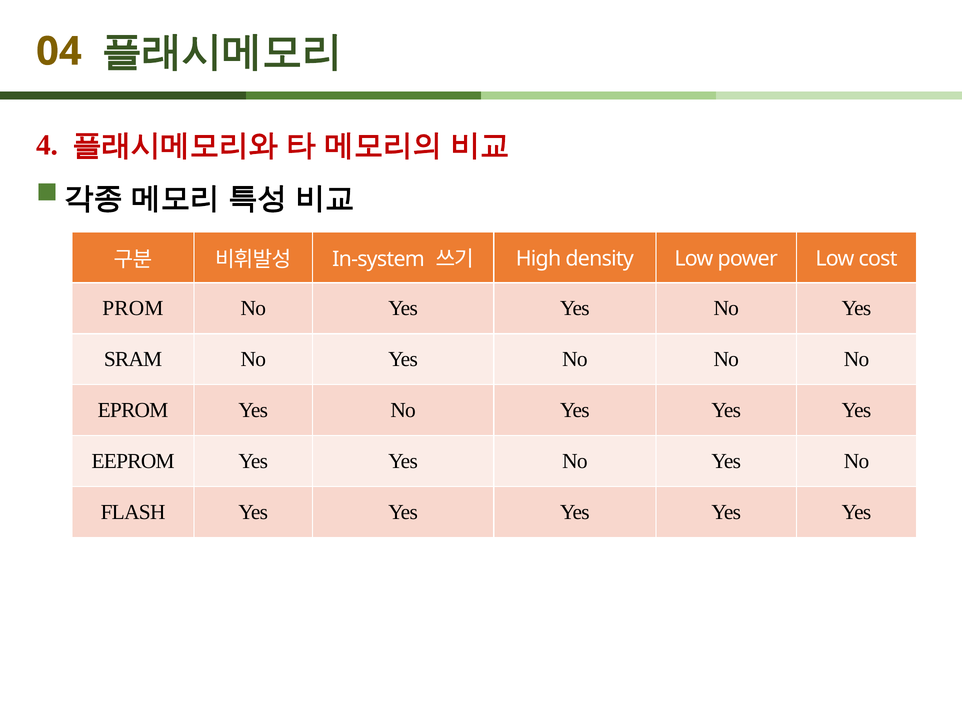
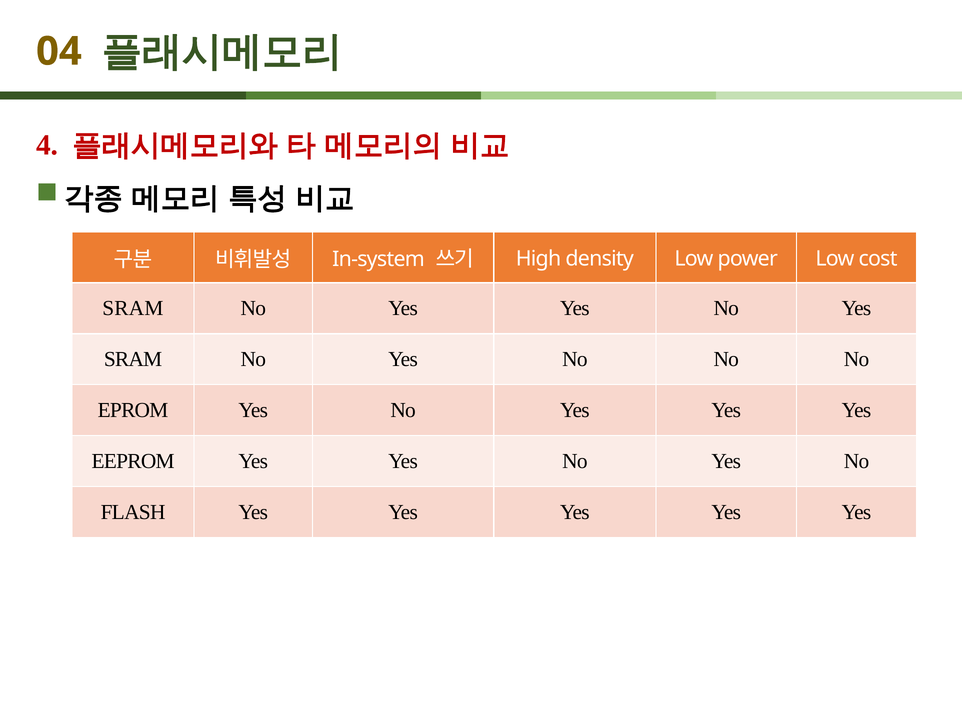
PROM at (133, 309): PROM -> SRAM
